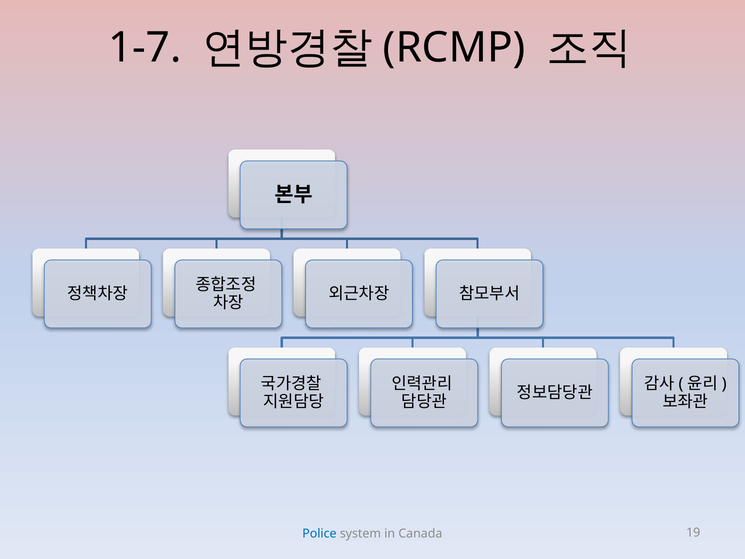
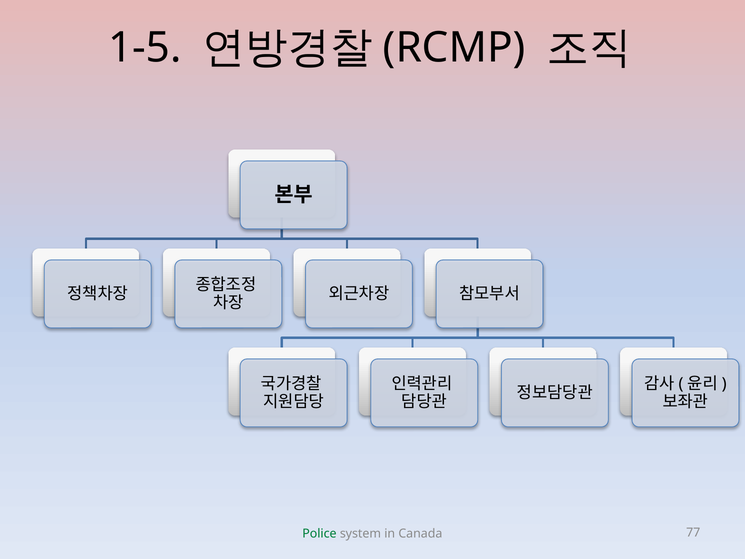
1-7: 1-7 -> 1-5
Police colour: blue -> green
19: 19 -> 77
